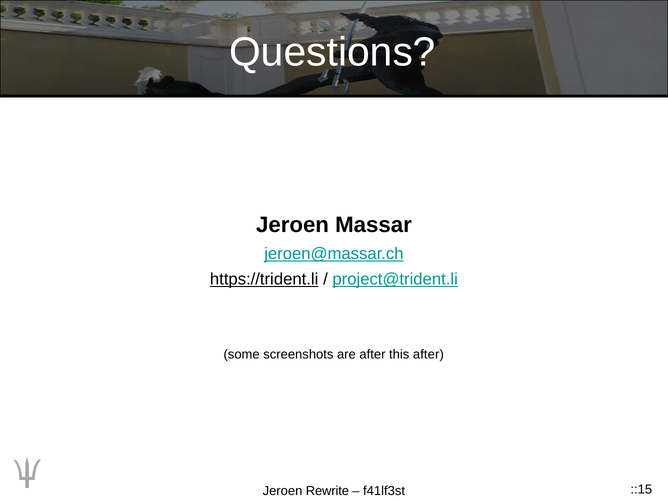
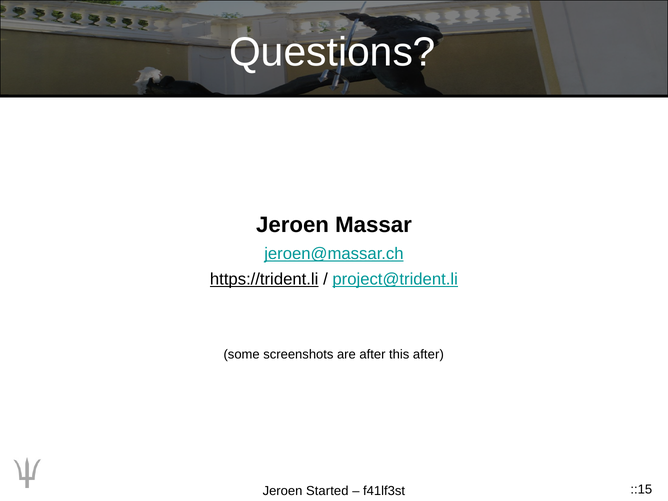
Rewrite: Rewrite -> Started
